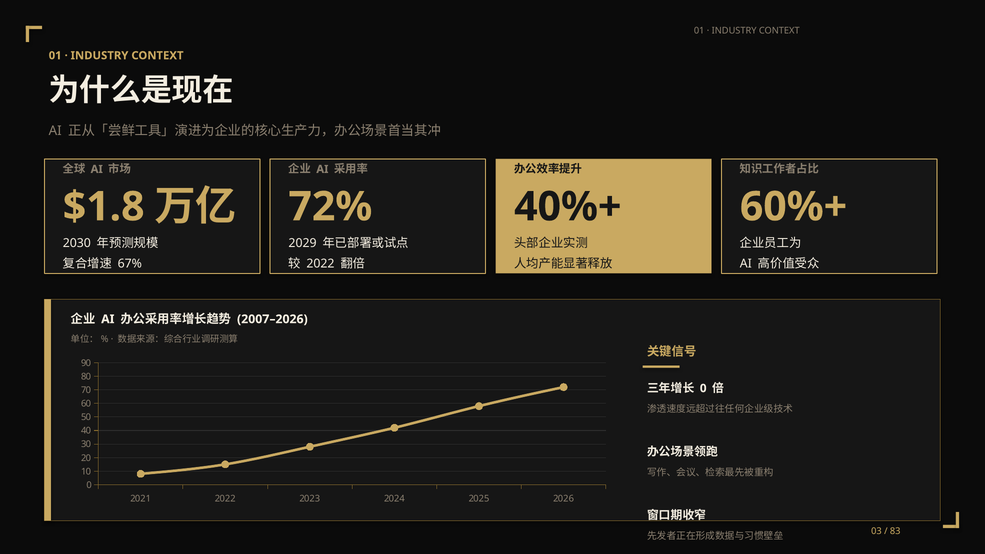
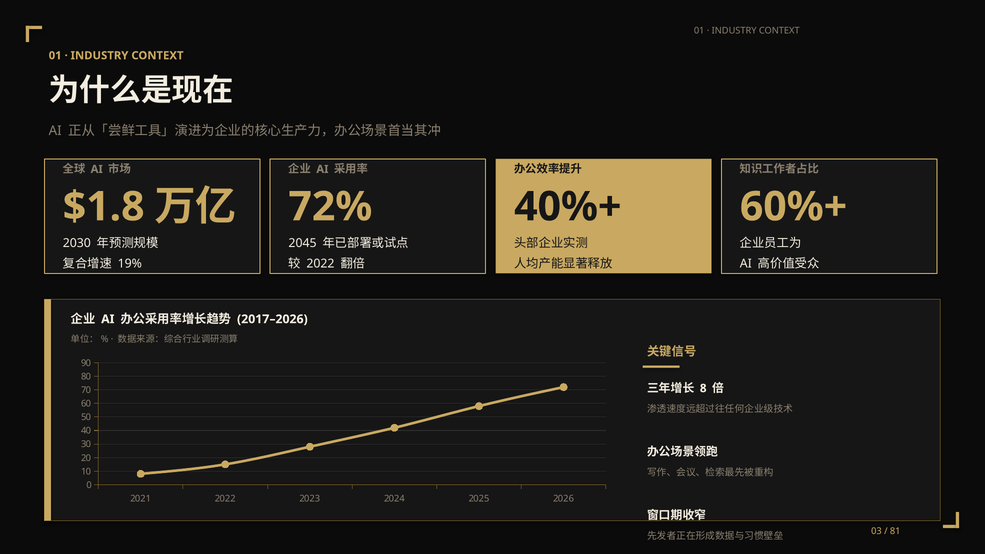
2029: 2029 -> 2045
67%: 67% -> 19%
2007–2026: 2007–2026 -> 2017–2026
0 at (703, 388): 0 -> 8
83: 83 -> 81
